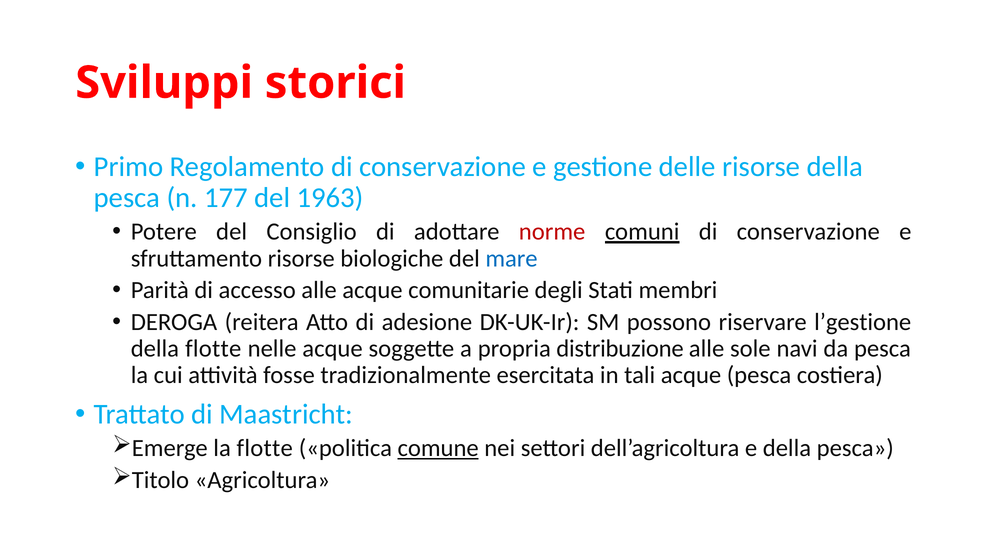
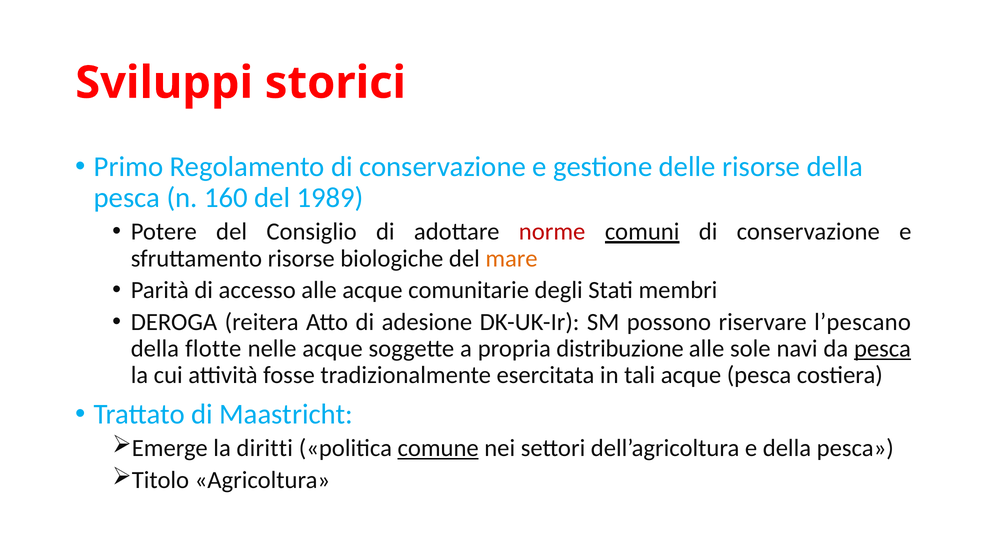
177: 177 -> 160
1963: 1963 -> 1989
mare colour: blue -> orange
l’gestione: l’gestione -> l’pescano
pesca at (882, 349) underline: none -> present
la flotte: flotte -> diritti
